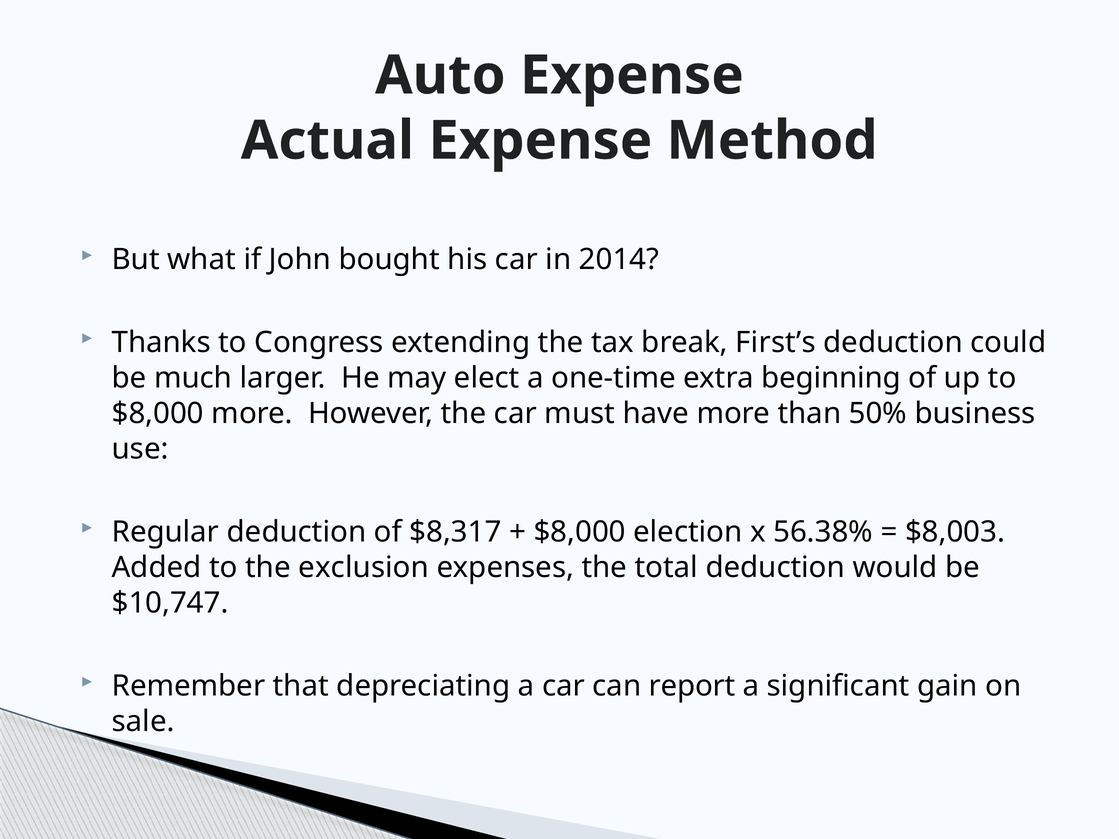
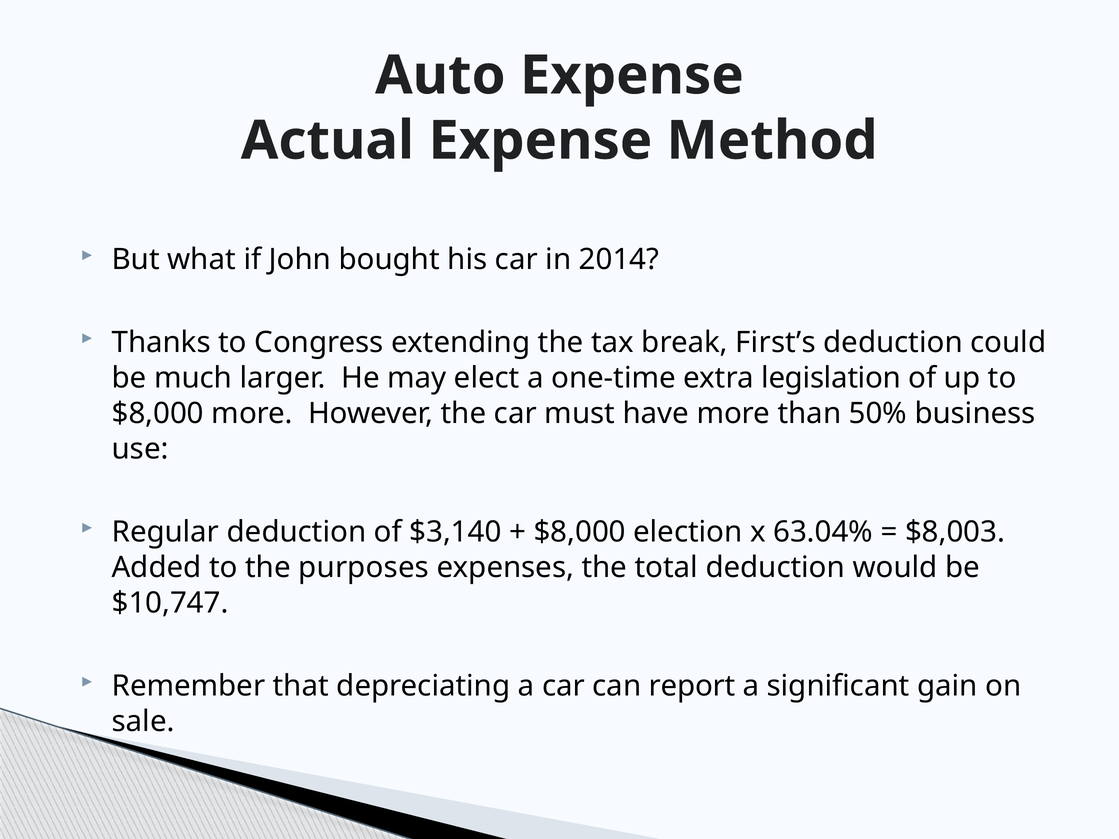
beginning: beginning -> legislation
$8,317: $8,317 -> $3,140
56.38%: 56.38% -> 63.04%
exclusion: exclusion -> purposes
